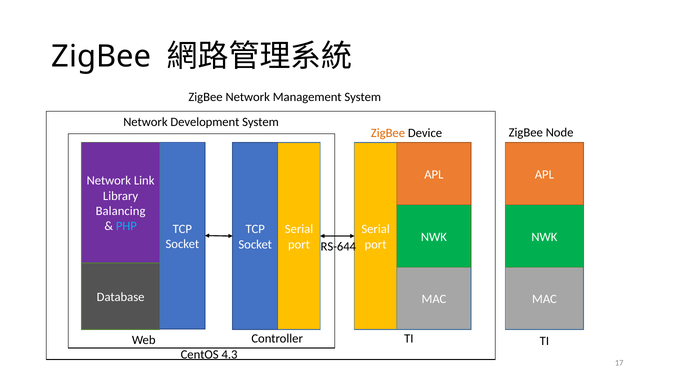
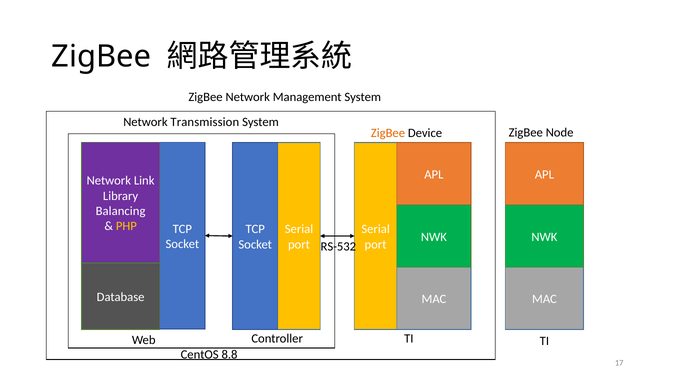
Development: Development -> Transmission
PHP colour: light blue -> yellow
RS-644: RS-644 -> RS-532
4.3: 4.3 -> 8.8
